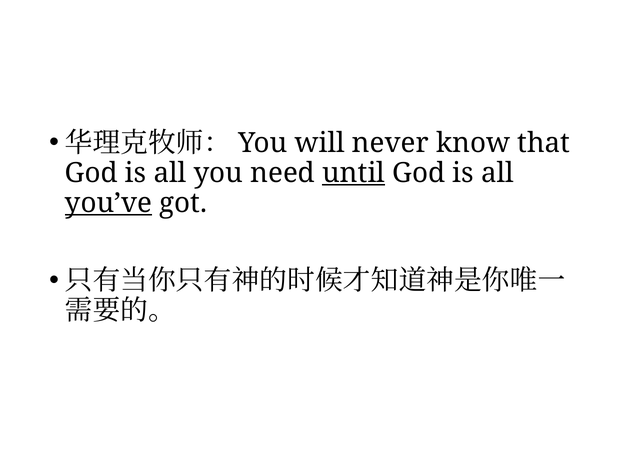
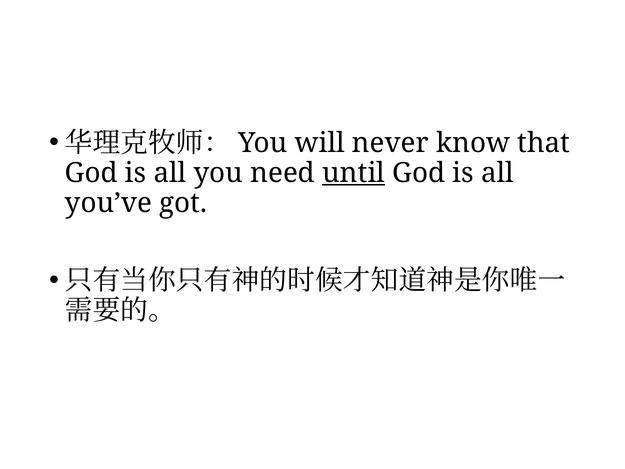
you’ve underline: present -> none
